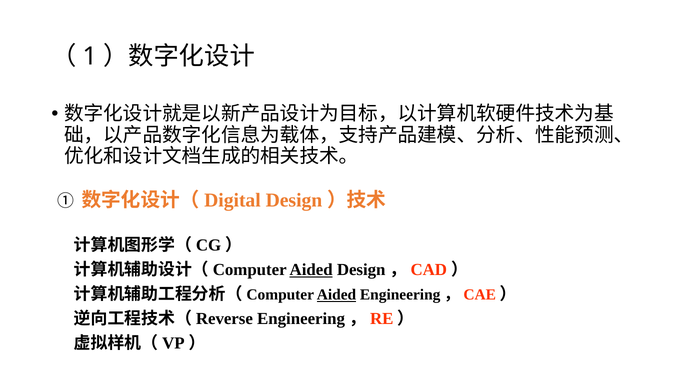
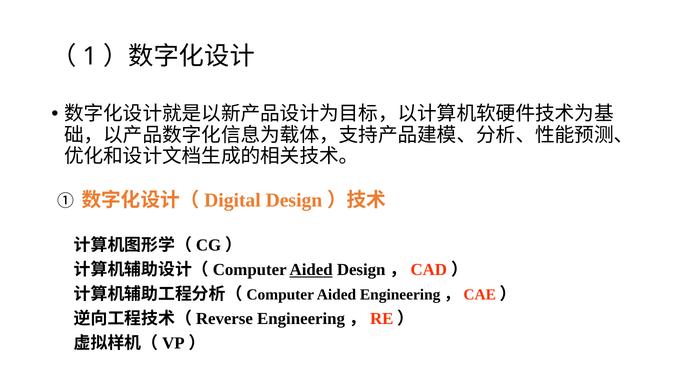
Aided at (336, 295) underline: present -> none
